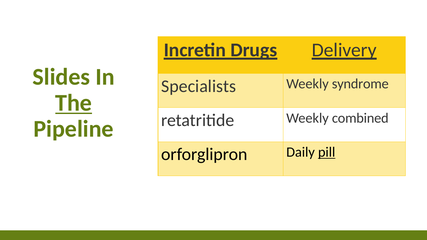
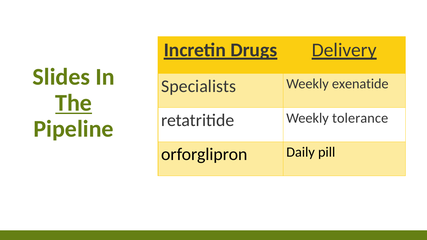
syndrome: syndrome -> exenatide
combined: combined -> tolerance
pill underline: present -> none
